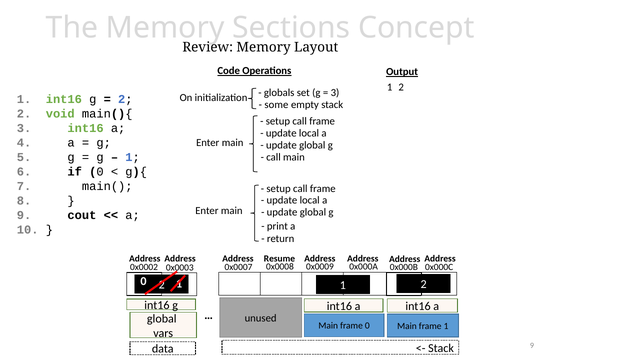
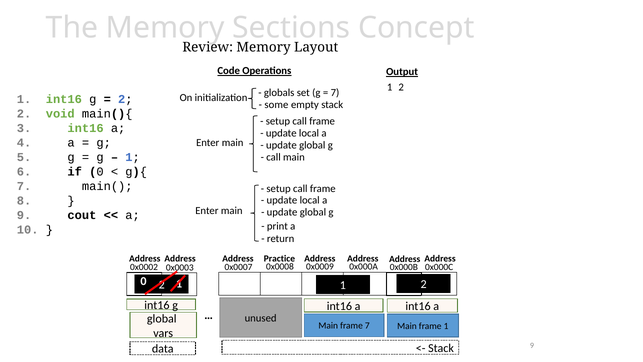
3 at (335, 92): 3 -> 7
Resume: Resume -> Practice
frame 0: 0 -> 7
